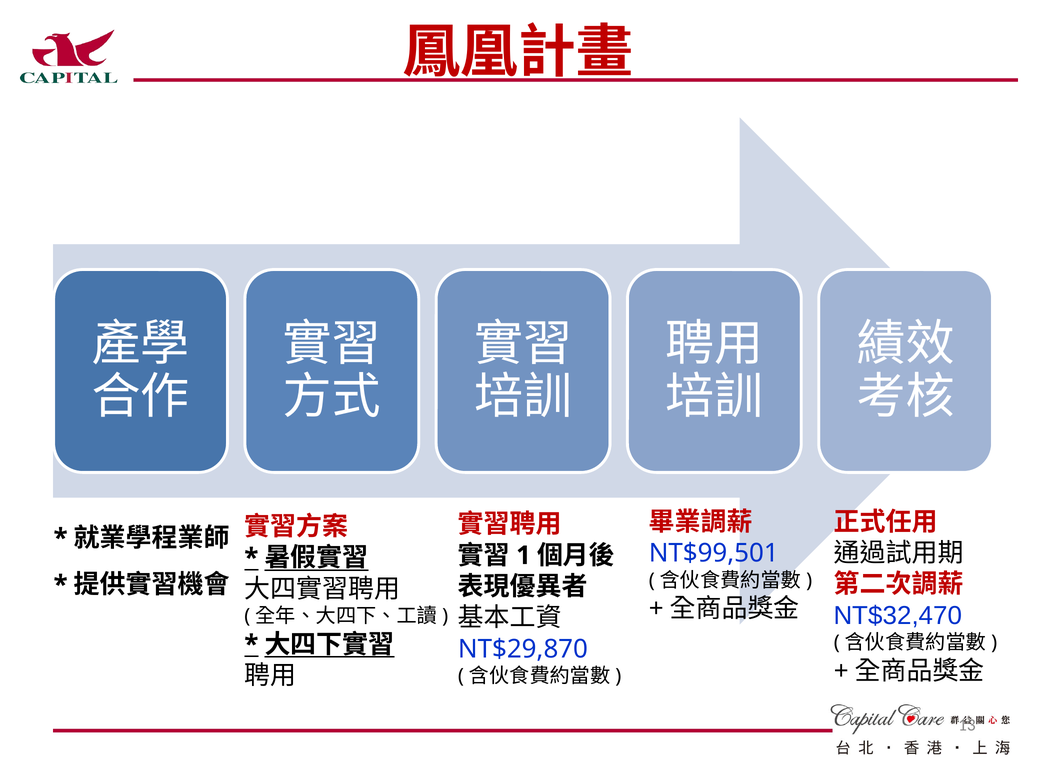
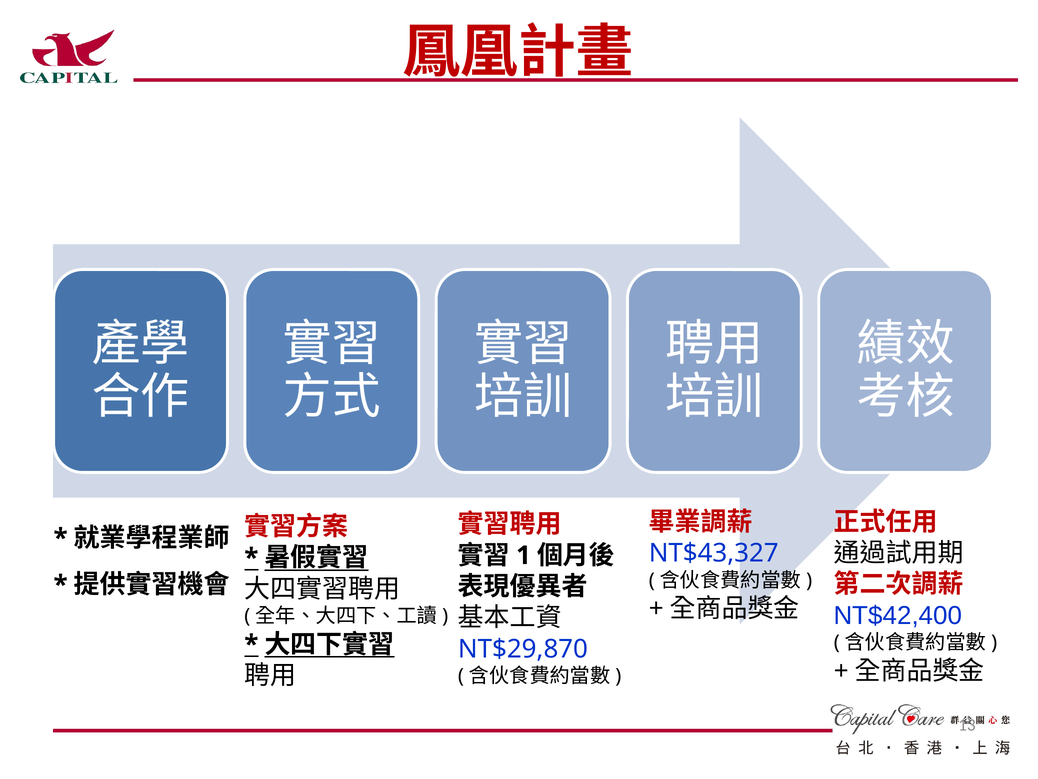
NT$99,501: NT$99,501 -> NT$43,327
NT$32,470: NT$32,470 -> NT$42,400
